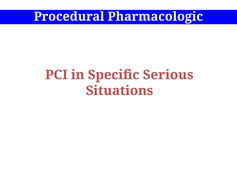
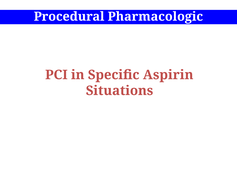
Serious: Serious -> Aspirin
